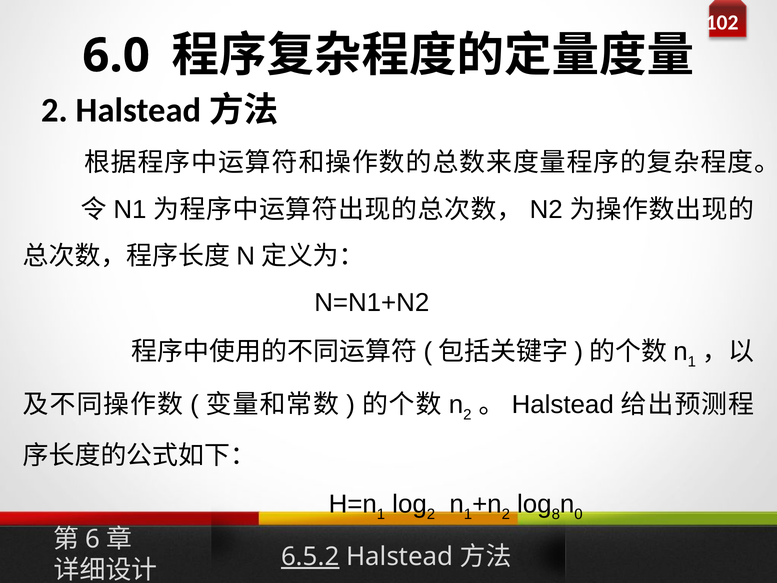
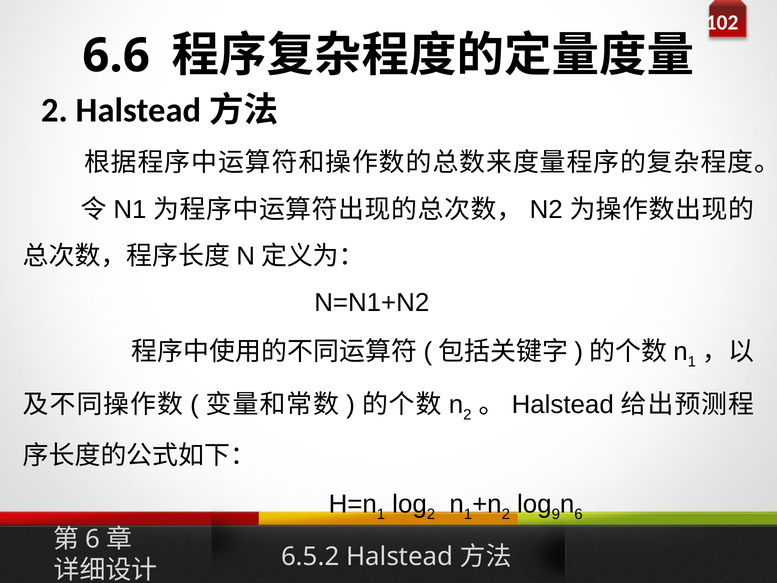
6.0: 6.0 -> 6.6
8: 8 -> 9
0 at (578, 514): 0 -> 6
6.5.2 underline: present -> none
